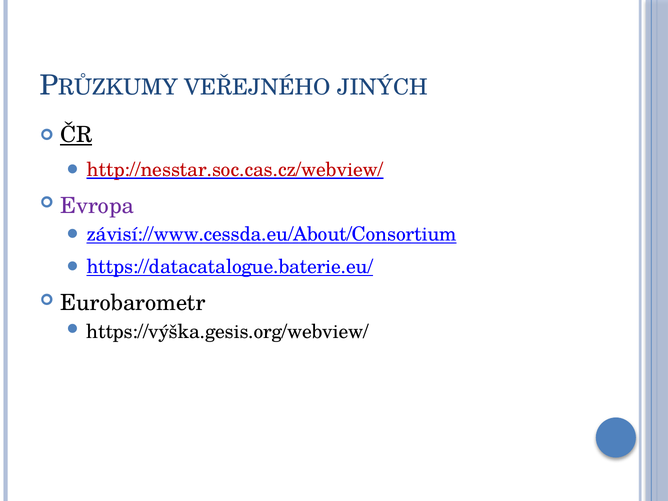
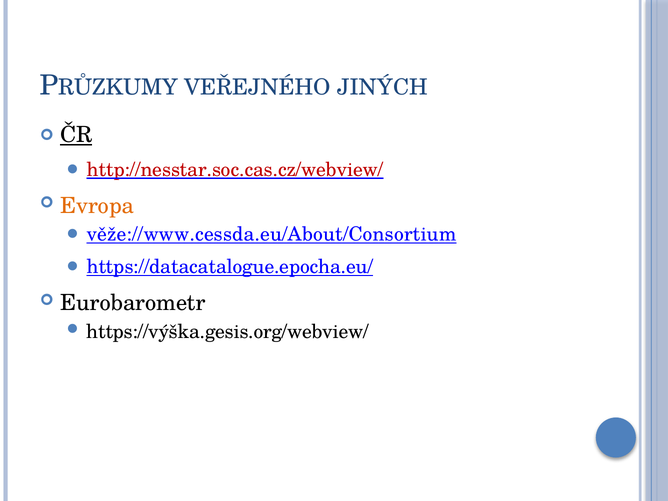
Evropa colour: purple -> orange
závisí://www.cessda.eu/About/Consortium: závisí://www.cessda.eu/About/Consortium -> věže://www.cessda.eu/About/Consortium
https://datacatalogue.baterie.eu/: https://datacatalogue.baterie.eu/ -> https://datacatalogue.epocha.eu/
